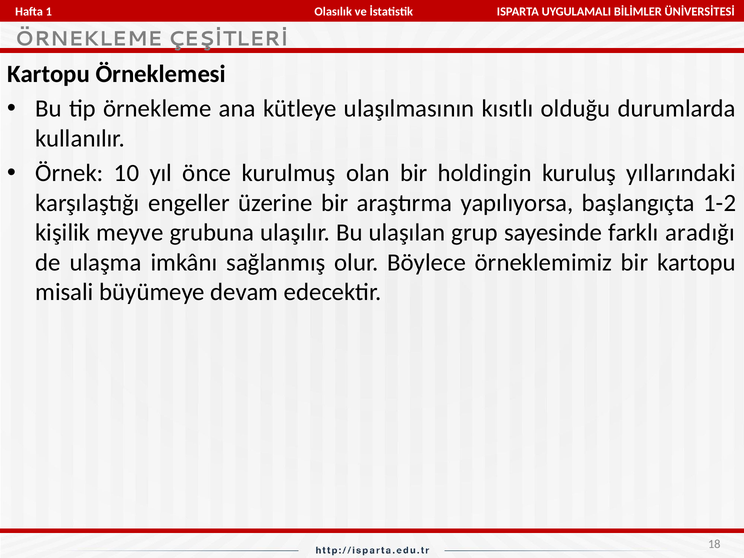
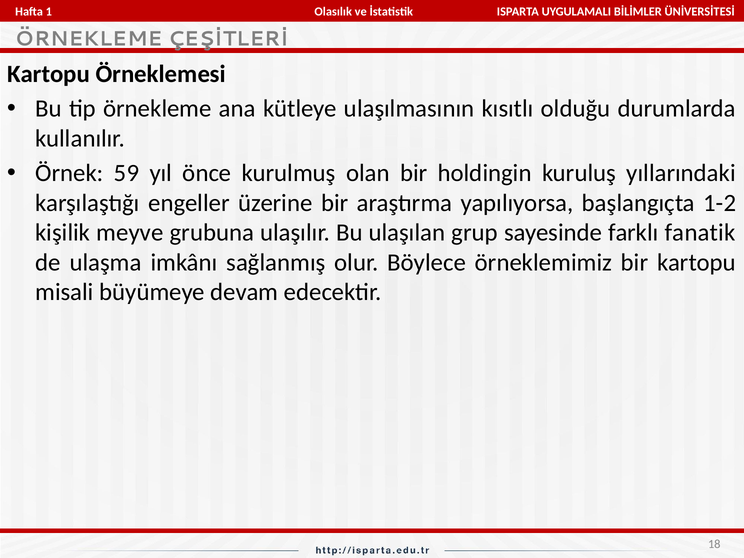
10: 10 -> 59
aradığı: aradığı -> fanatik
